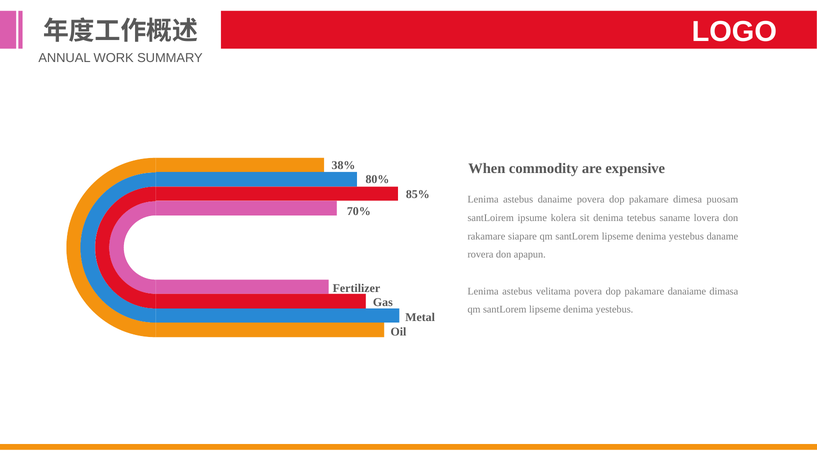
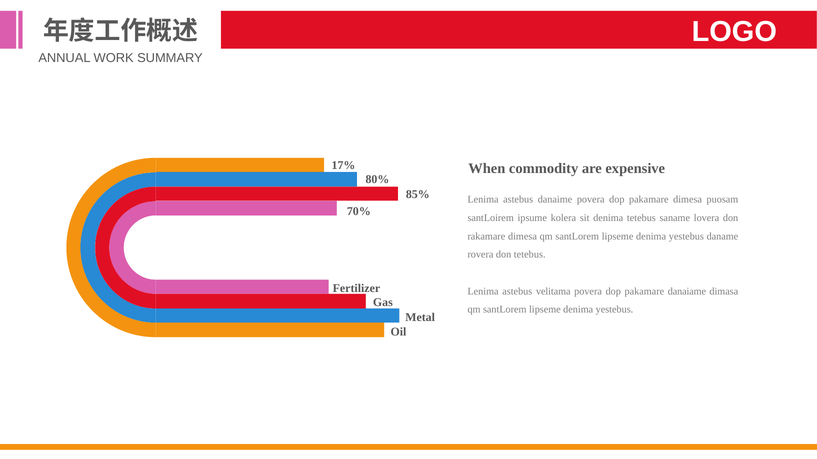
38%: 38% -> 17%
rakamare siapare: siapare -> dimesa
don apapun: apapun -> tetebus
